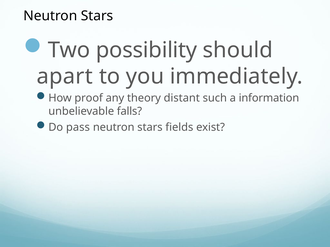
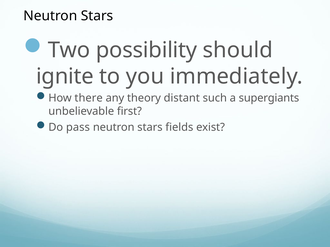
apart: apart -> ignite
proof: proof -> there
information: information -> supergiants
falls: falls -> first
